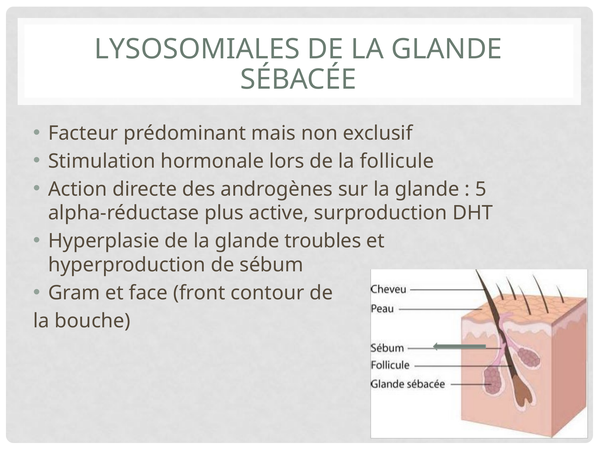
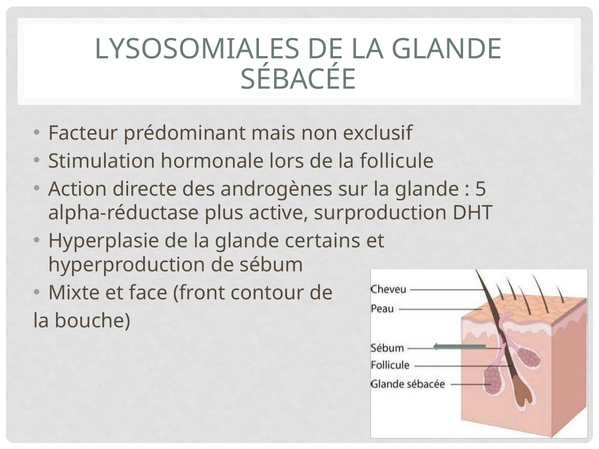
troubles: troubles -> certains
Gram: Gram -> Mixte
